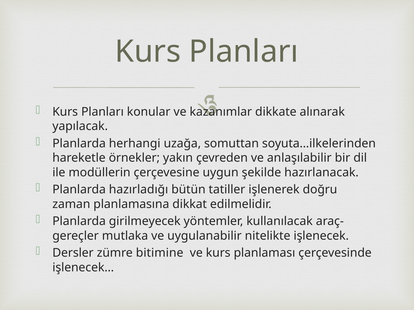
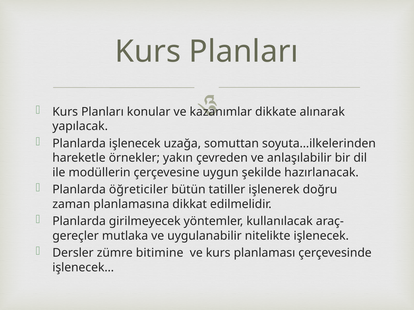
Planlarda herhangi: herhangi -> işlenecek
hazırladığı: hazırladığı -> öğreticiler
